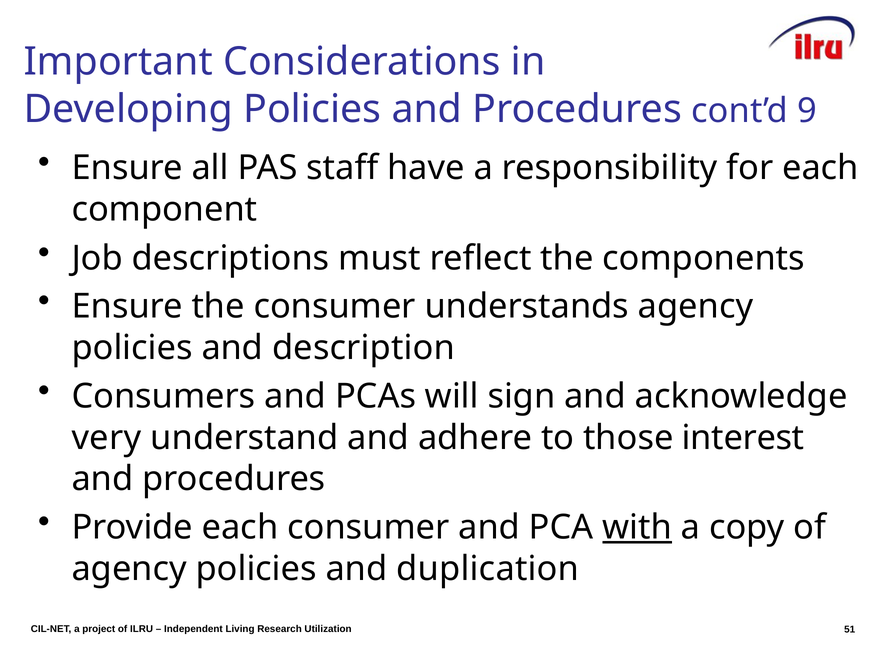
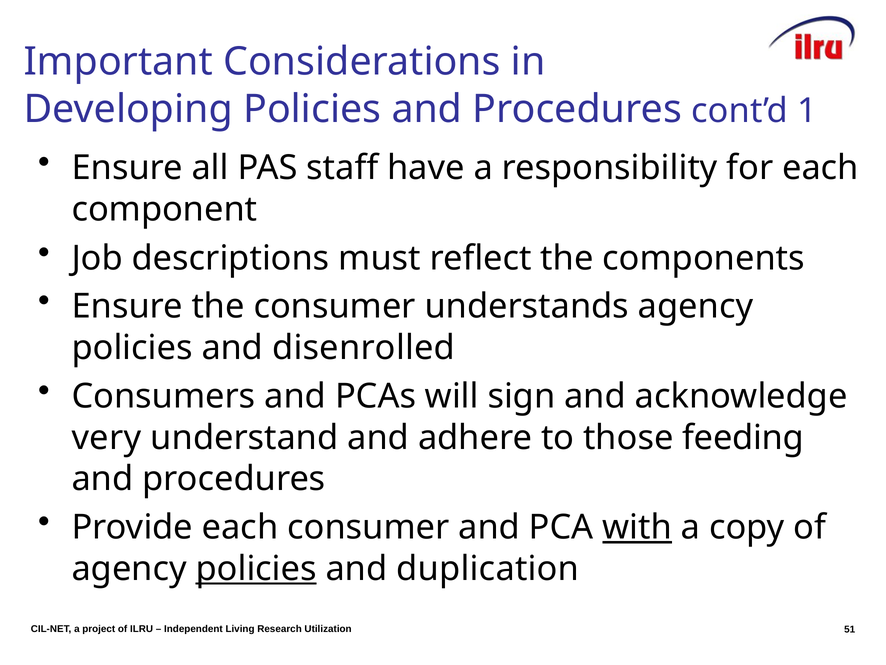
9: 9 -> 1
description: description -> disenrolled
interest: interest -> feeding
policies at (256, 568) underline: none -> present
